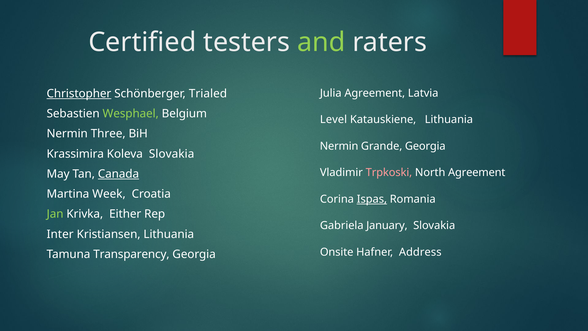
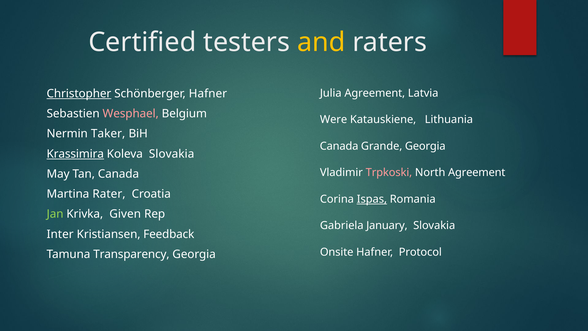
and colour: light green -> yellow
Schönberger Trialed: Trialed -> Hafner
Wesphael colour: light green -> pink
Level: Level -> Were
Three: Three -> Taker
Nermin at (339, 146): Nermin -> Canada
Krassimira underline: none -> present
Canada at (118, 174) underline: present -> none
Week: Week -> Rater
Either: Either -> Given
Kristiansen Lithuania: Lithuania -> Feedback
Address: Address -> Protocol
